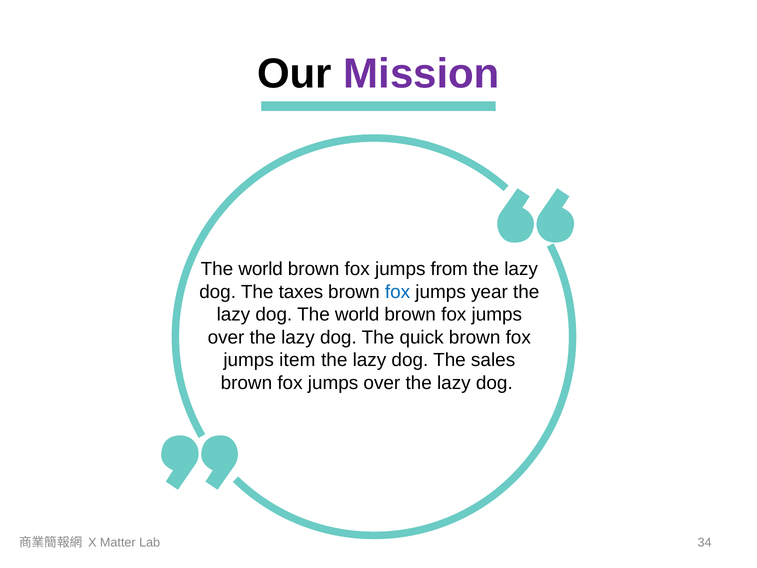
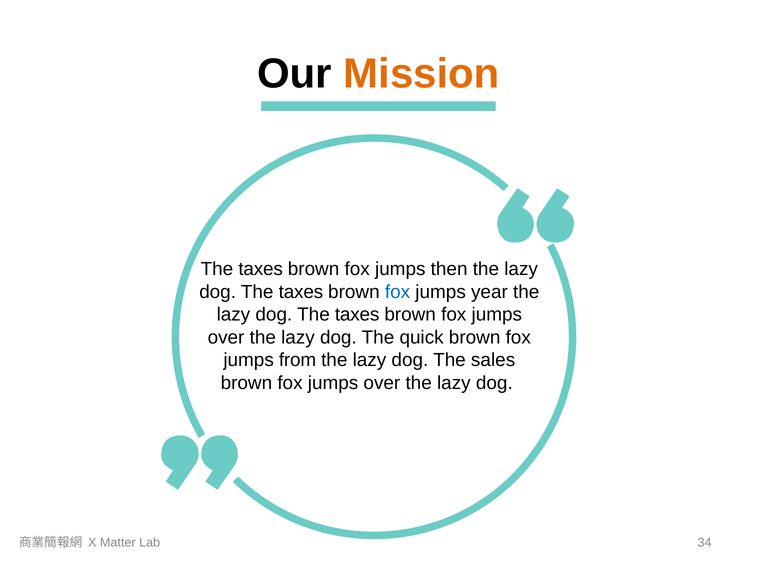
Mission colour: purple -> orange
world at (261, 269): world -> taxes
from: from -> then
world at (357, 314): world -> taxes
item: item -> from
